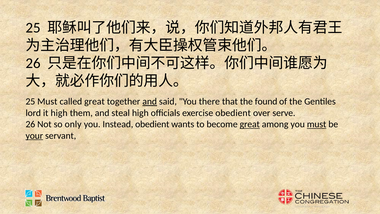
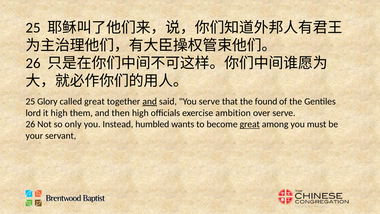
25 Must: Must -> Glory
You there: there -> serve
steal: steal -> then
exercise obedient: obedient -> ambition
Instead obedient: obedient -> humbled
must at (317, 124) underline: present -> none
your underline: present -> none
